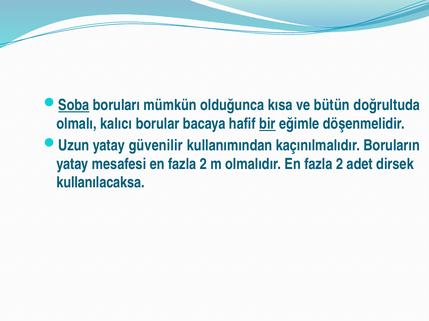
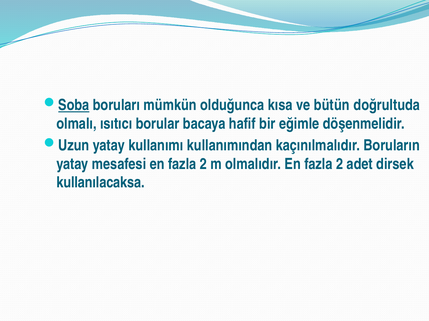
kalıcı: kalıcı -> ısıtıcı
bir underline: present -> none
güvenilir: güvenilir -> kullanımı
